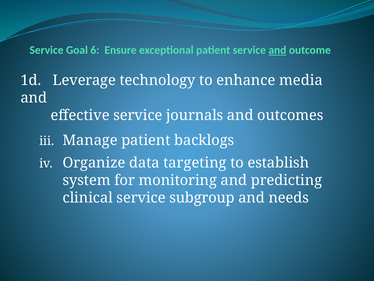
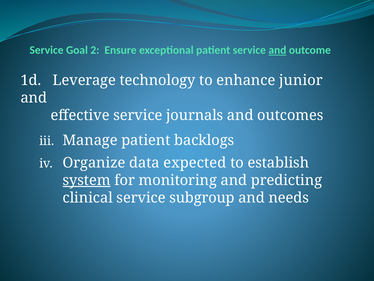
6: 6 -> 2
media: media -> junior
targeting: targeting -> expected
system underline: none -> present
